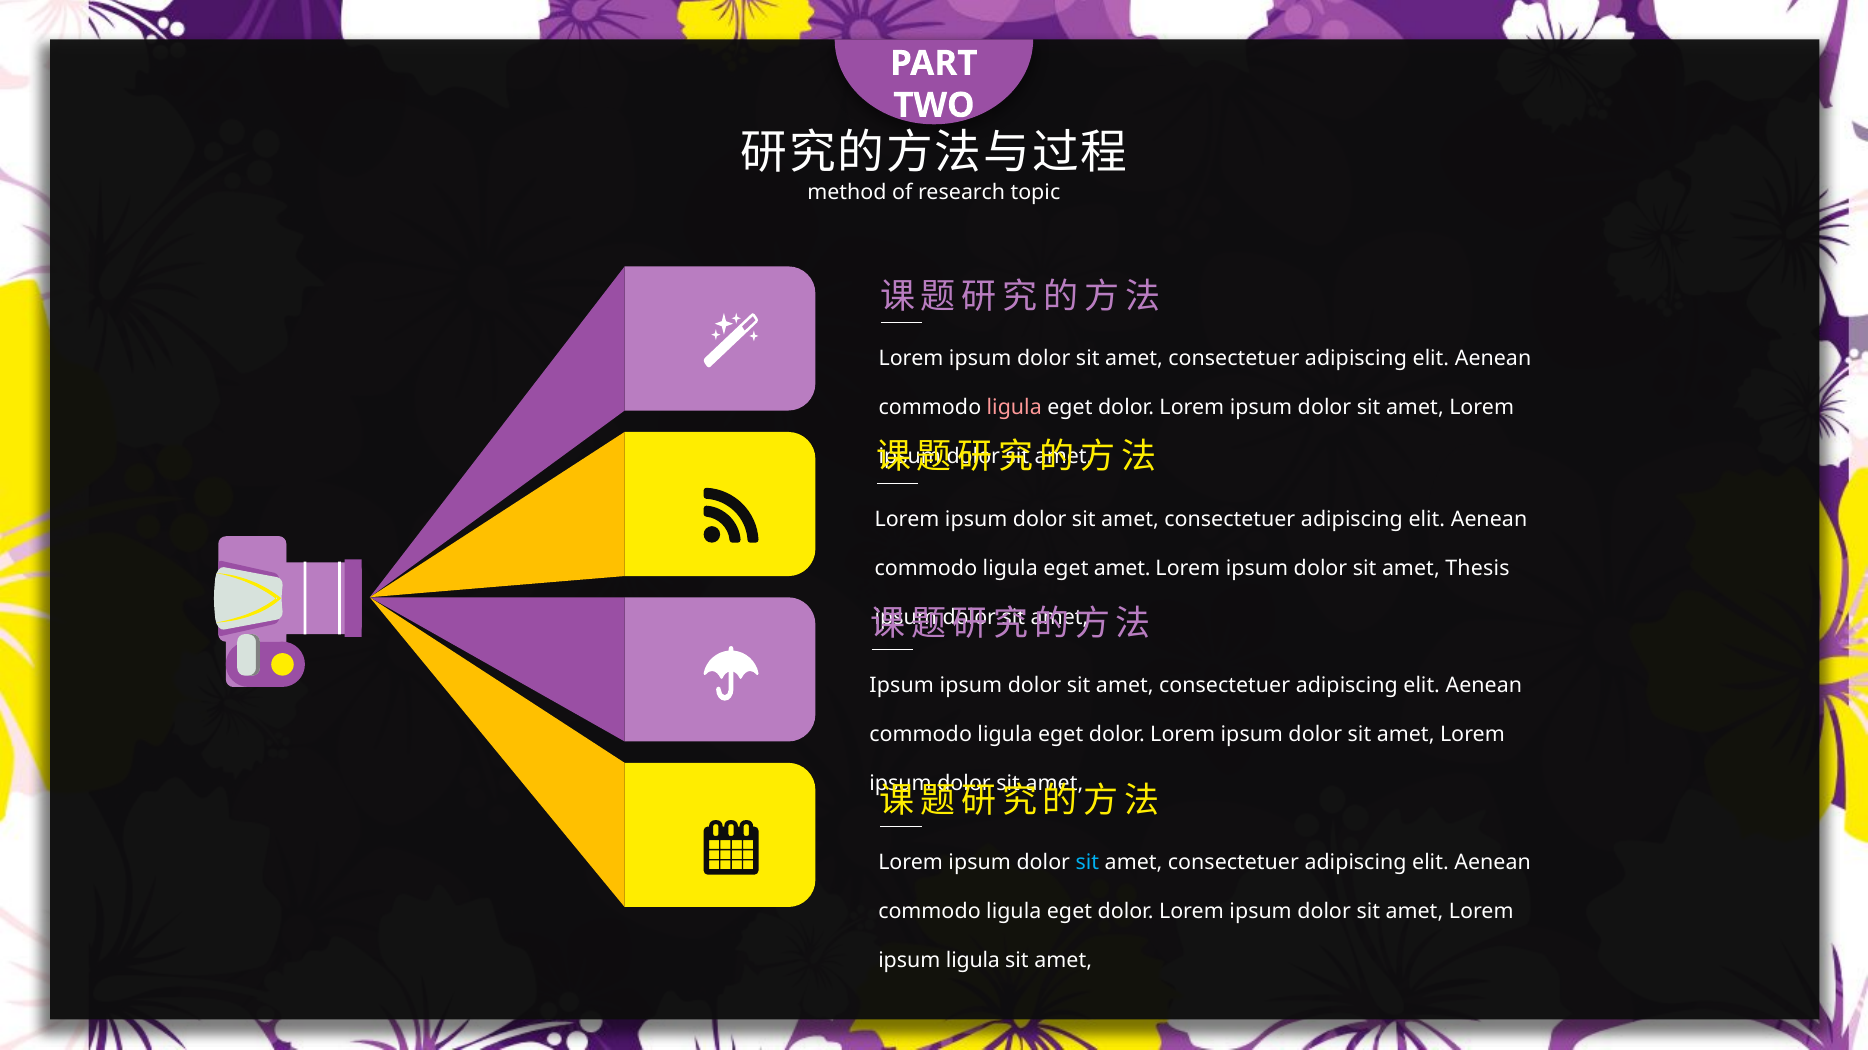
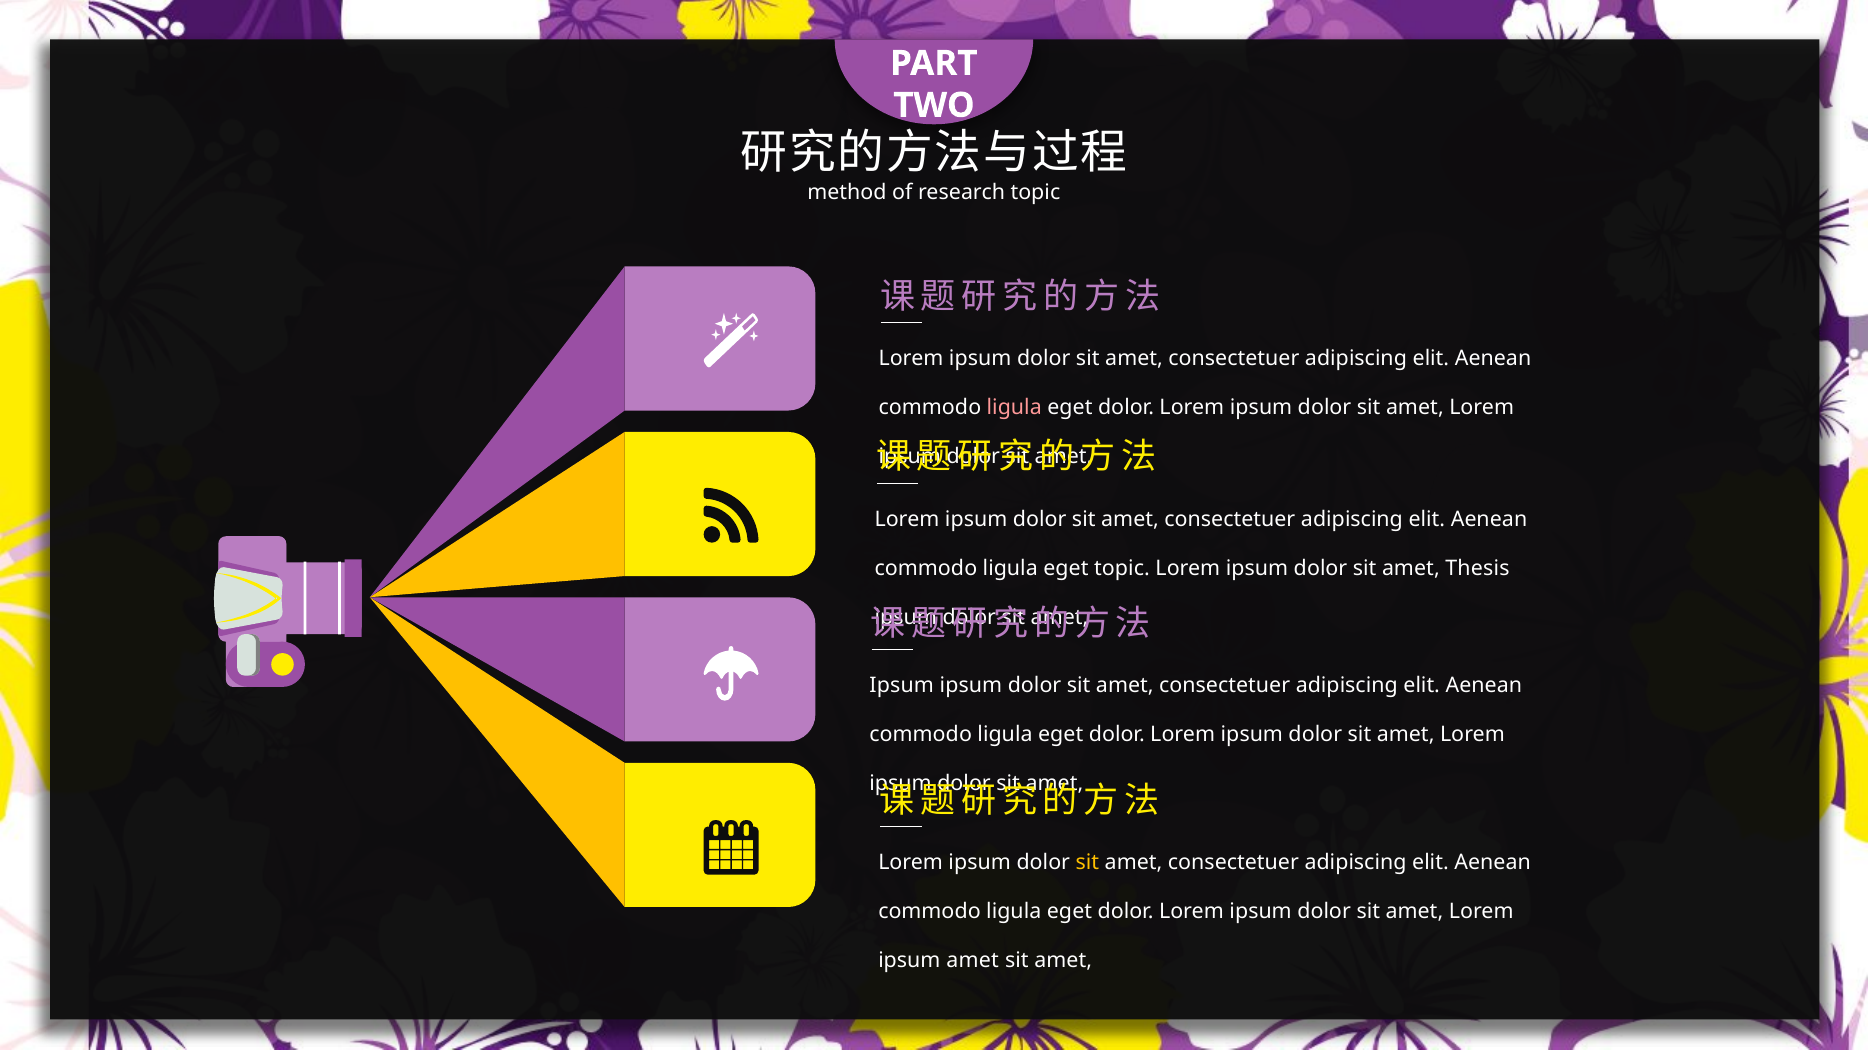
eget amet: amet -> topic
sit at (1087, 863) colour: light blue -> yellow
ipsum ligula: ligula -> amet
